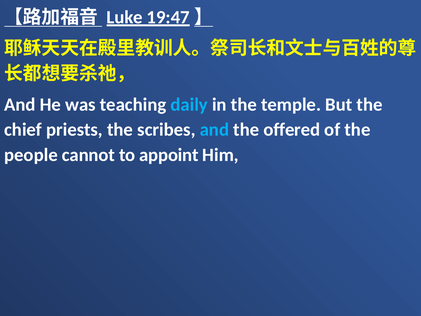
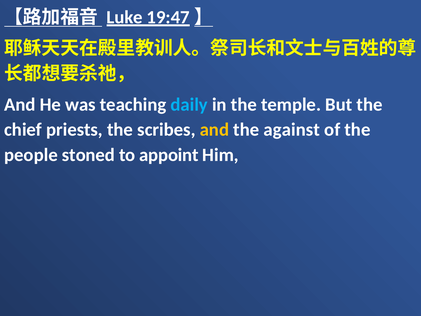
and at (214, 130) colour: light blue -> yellow
offered: offered -> against
cannot: cannot -> stoned
